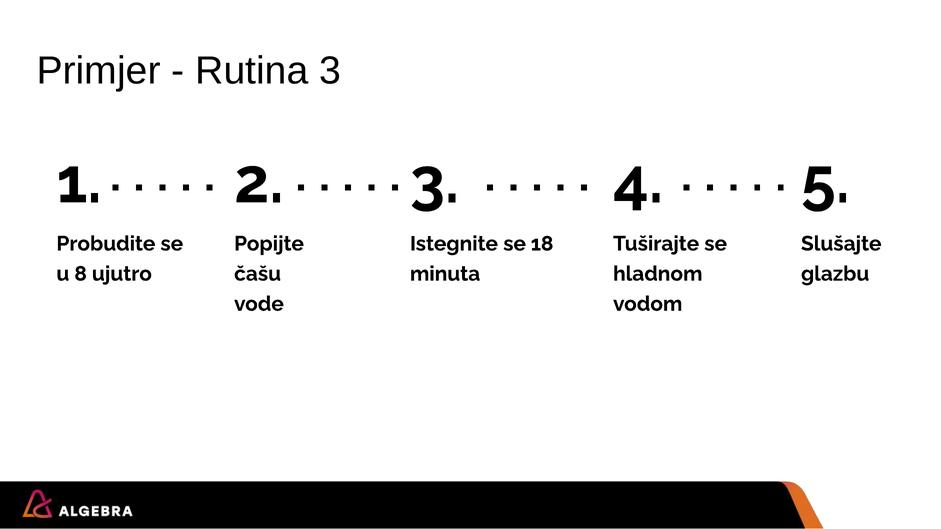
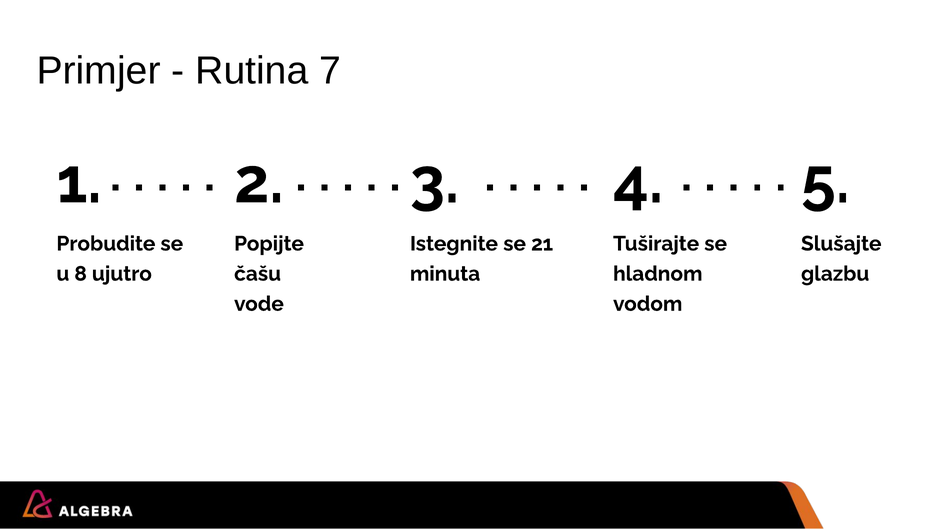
Rutina 3: 3 -> 7
18: 18 -> 21
